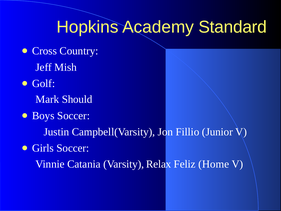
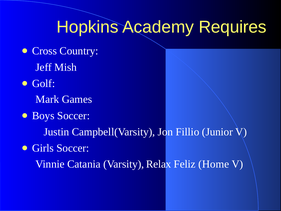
Standard: Standard -> Requires
Should: Should -> Games
